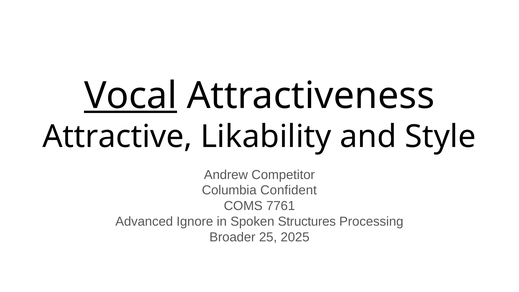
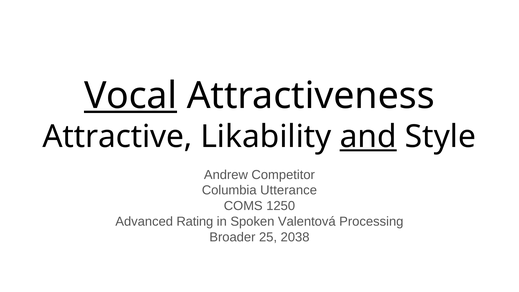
and underline: none -> present
Confident: Confident -> Utterance
7761: 7761 -> 1250
Ignore: Ignore -> Rating
Structures: Structures -> Valentová
2025: 2025 -> 2038
